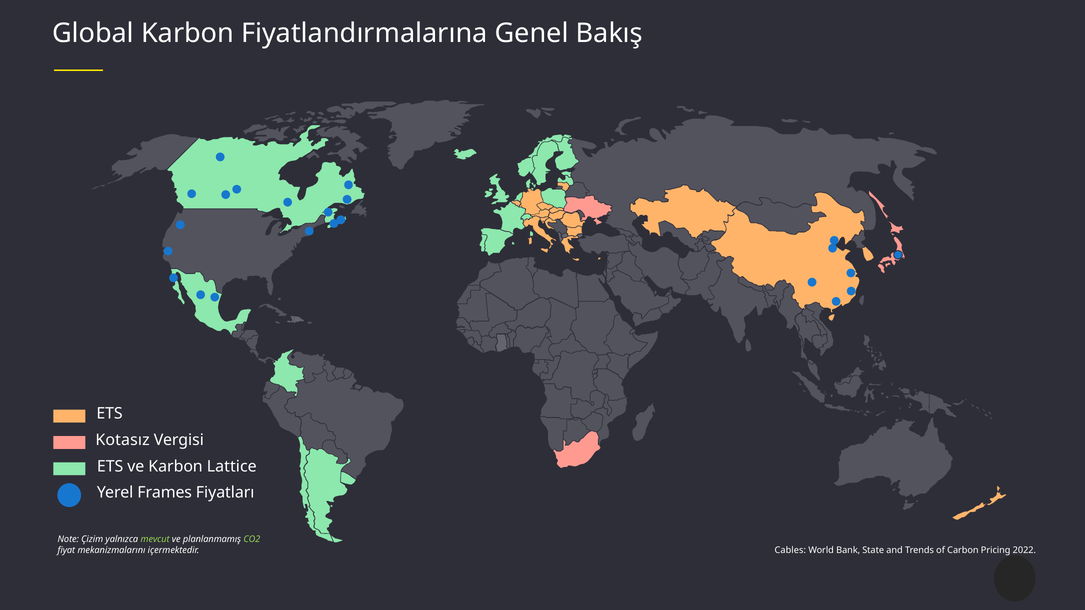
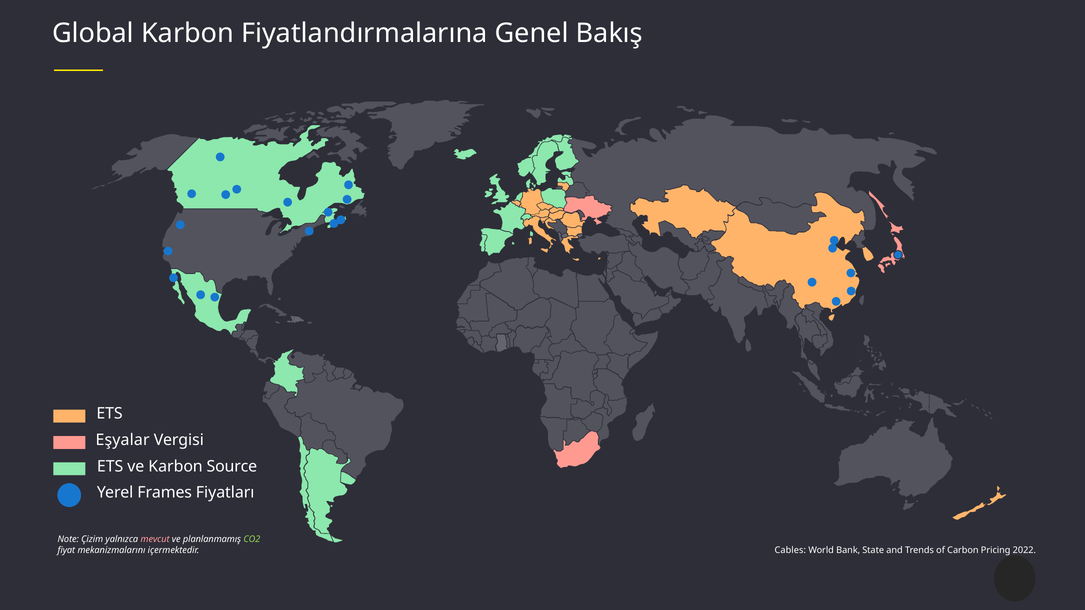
Kotasız: Kotasız -> Eşyalar
Lattice: Lattice -> Source
mevcut colour: light green -> pink
